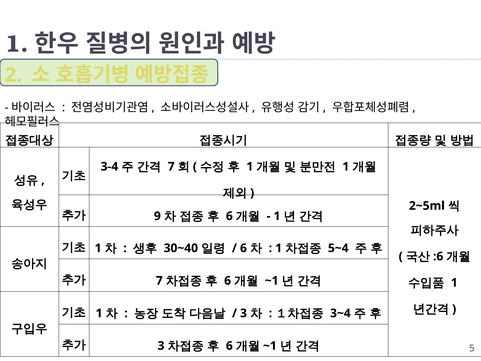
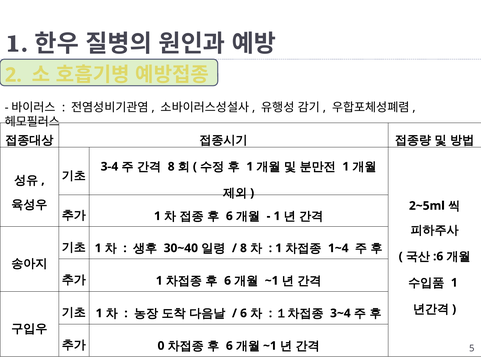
7 at (171, 166): 7 -> 8
9 at (157, 216): 9 -> 1
6 at (243, 248): 6 -> 8
5~4: 5~4 -> 1~4
7 at (159, 281): 7 -> 1
3 at (244, 313): 3 -> 6
3 at (161, 346): 3 -> 0
